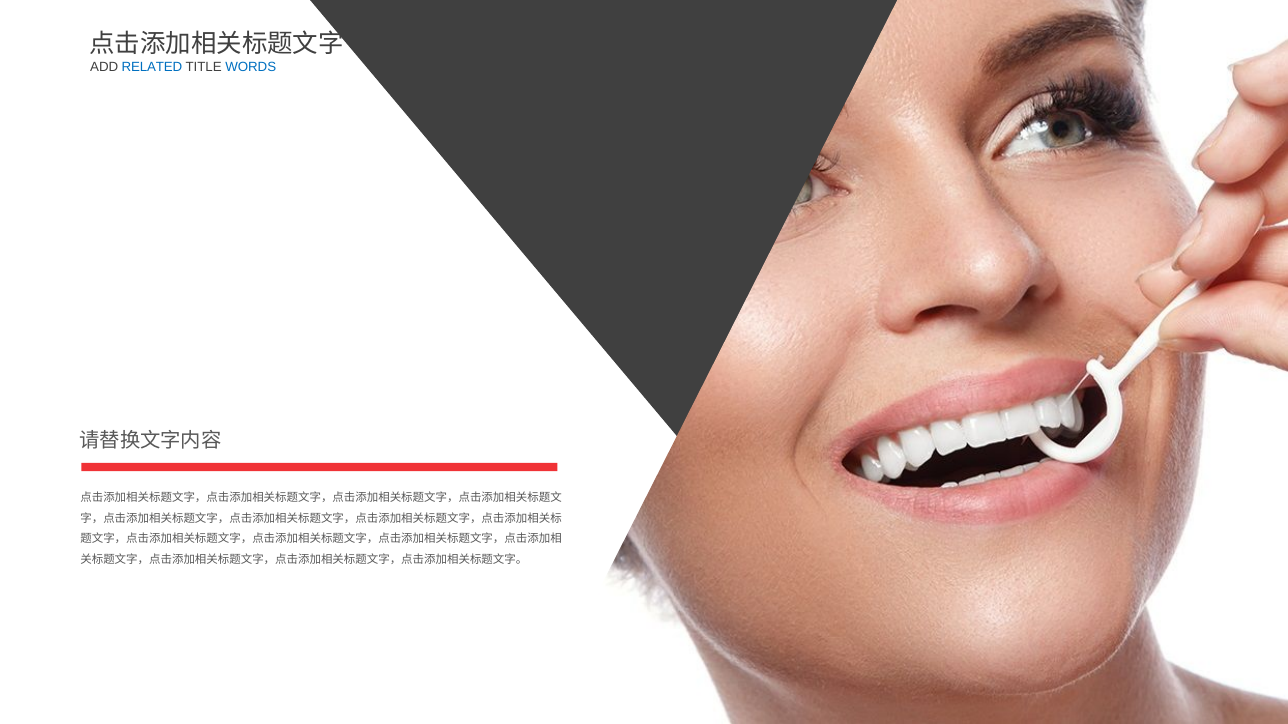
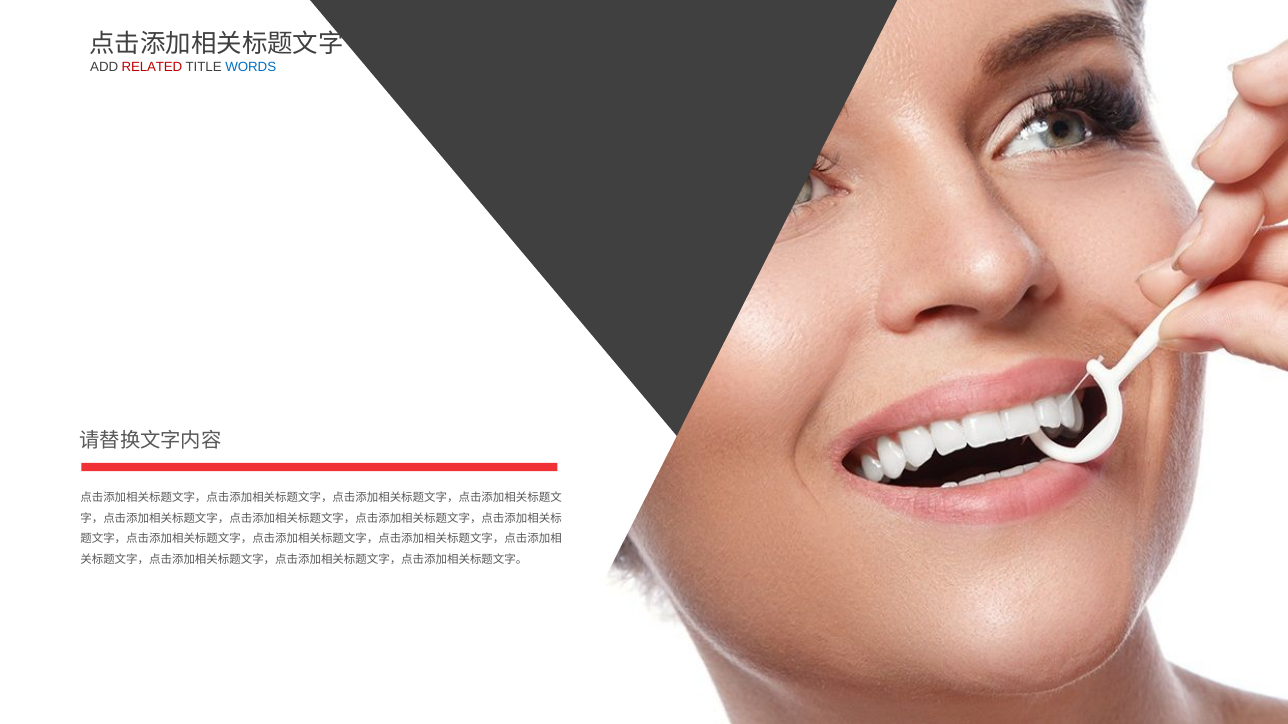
RELATED colour: blue -> red
